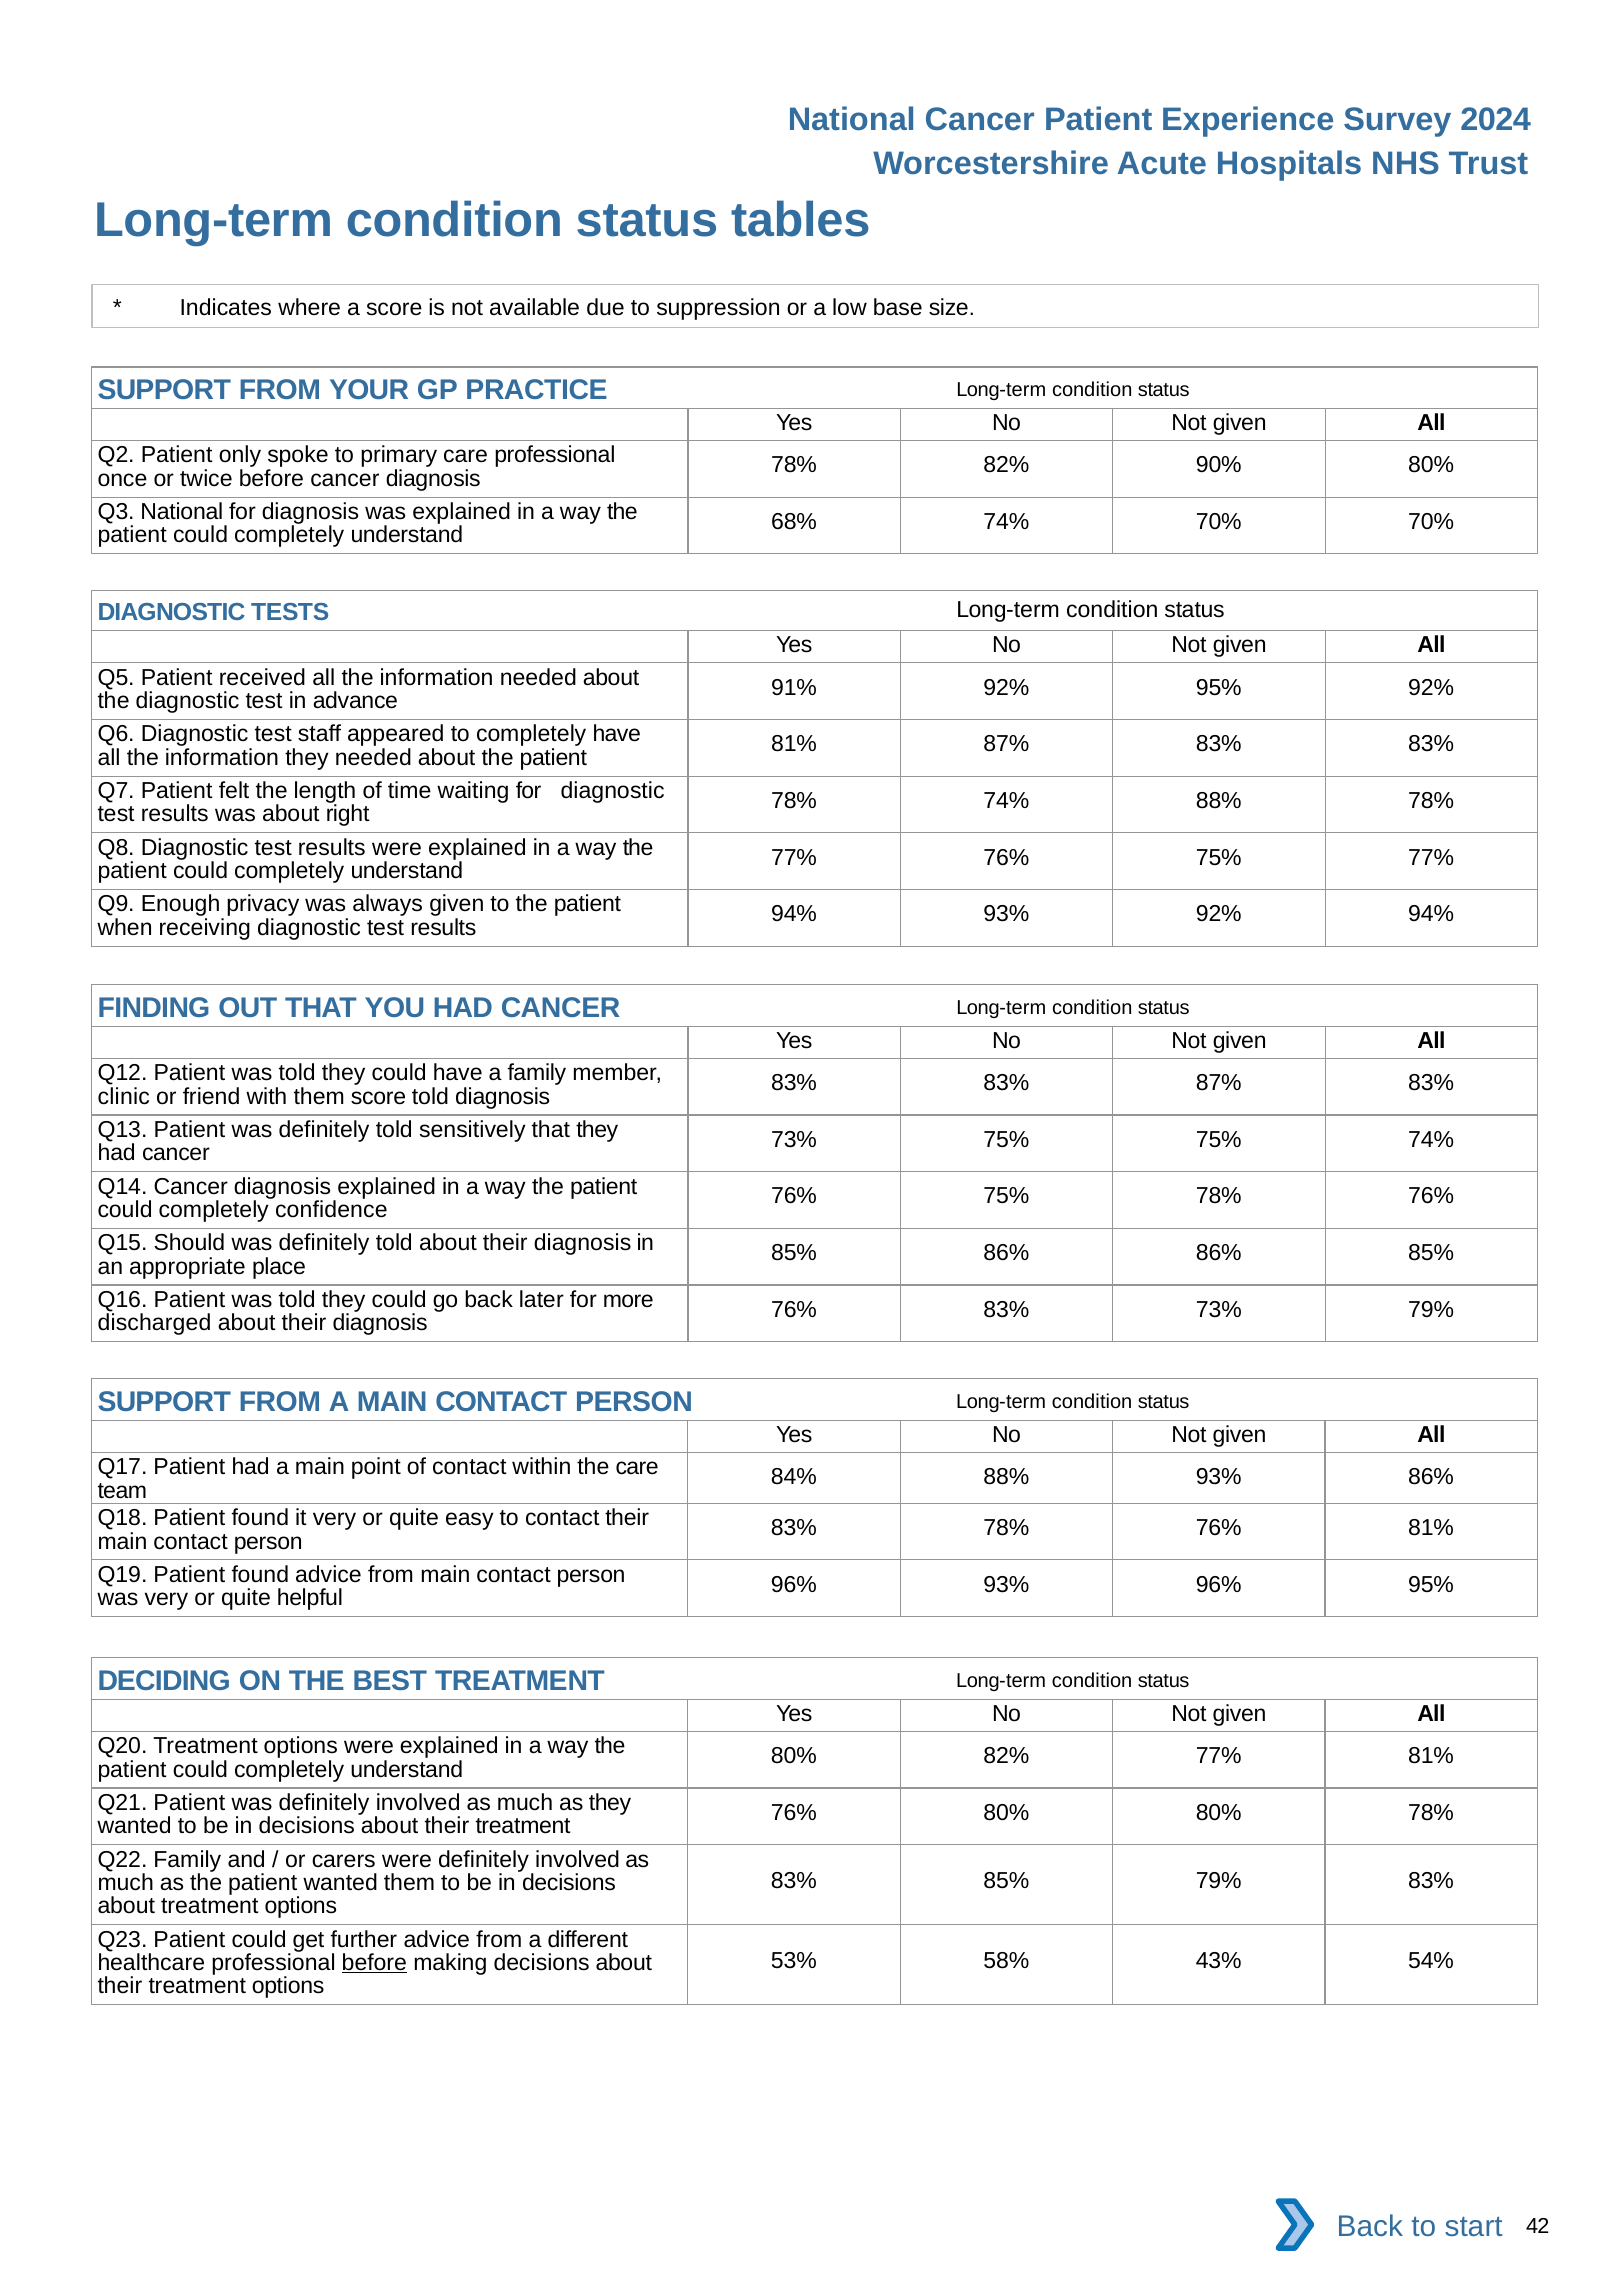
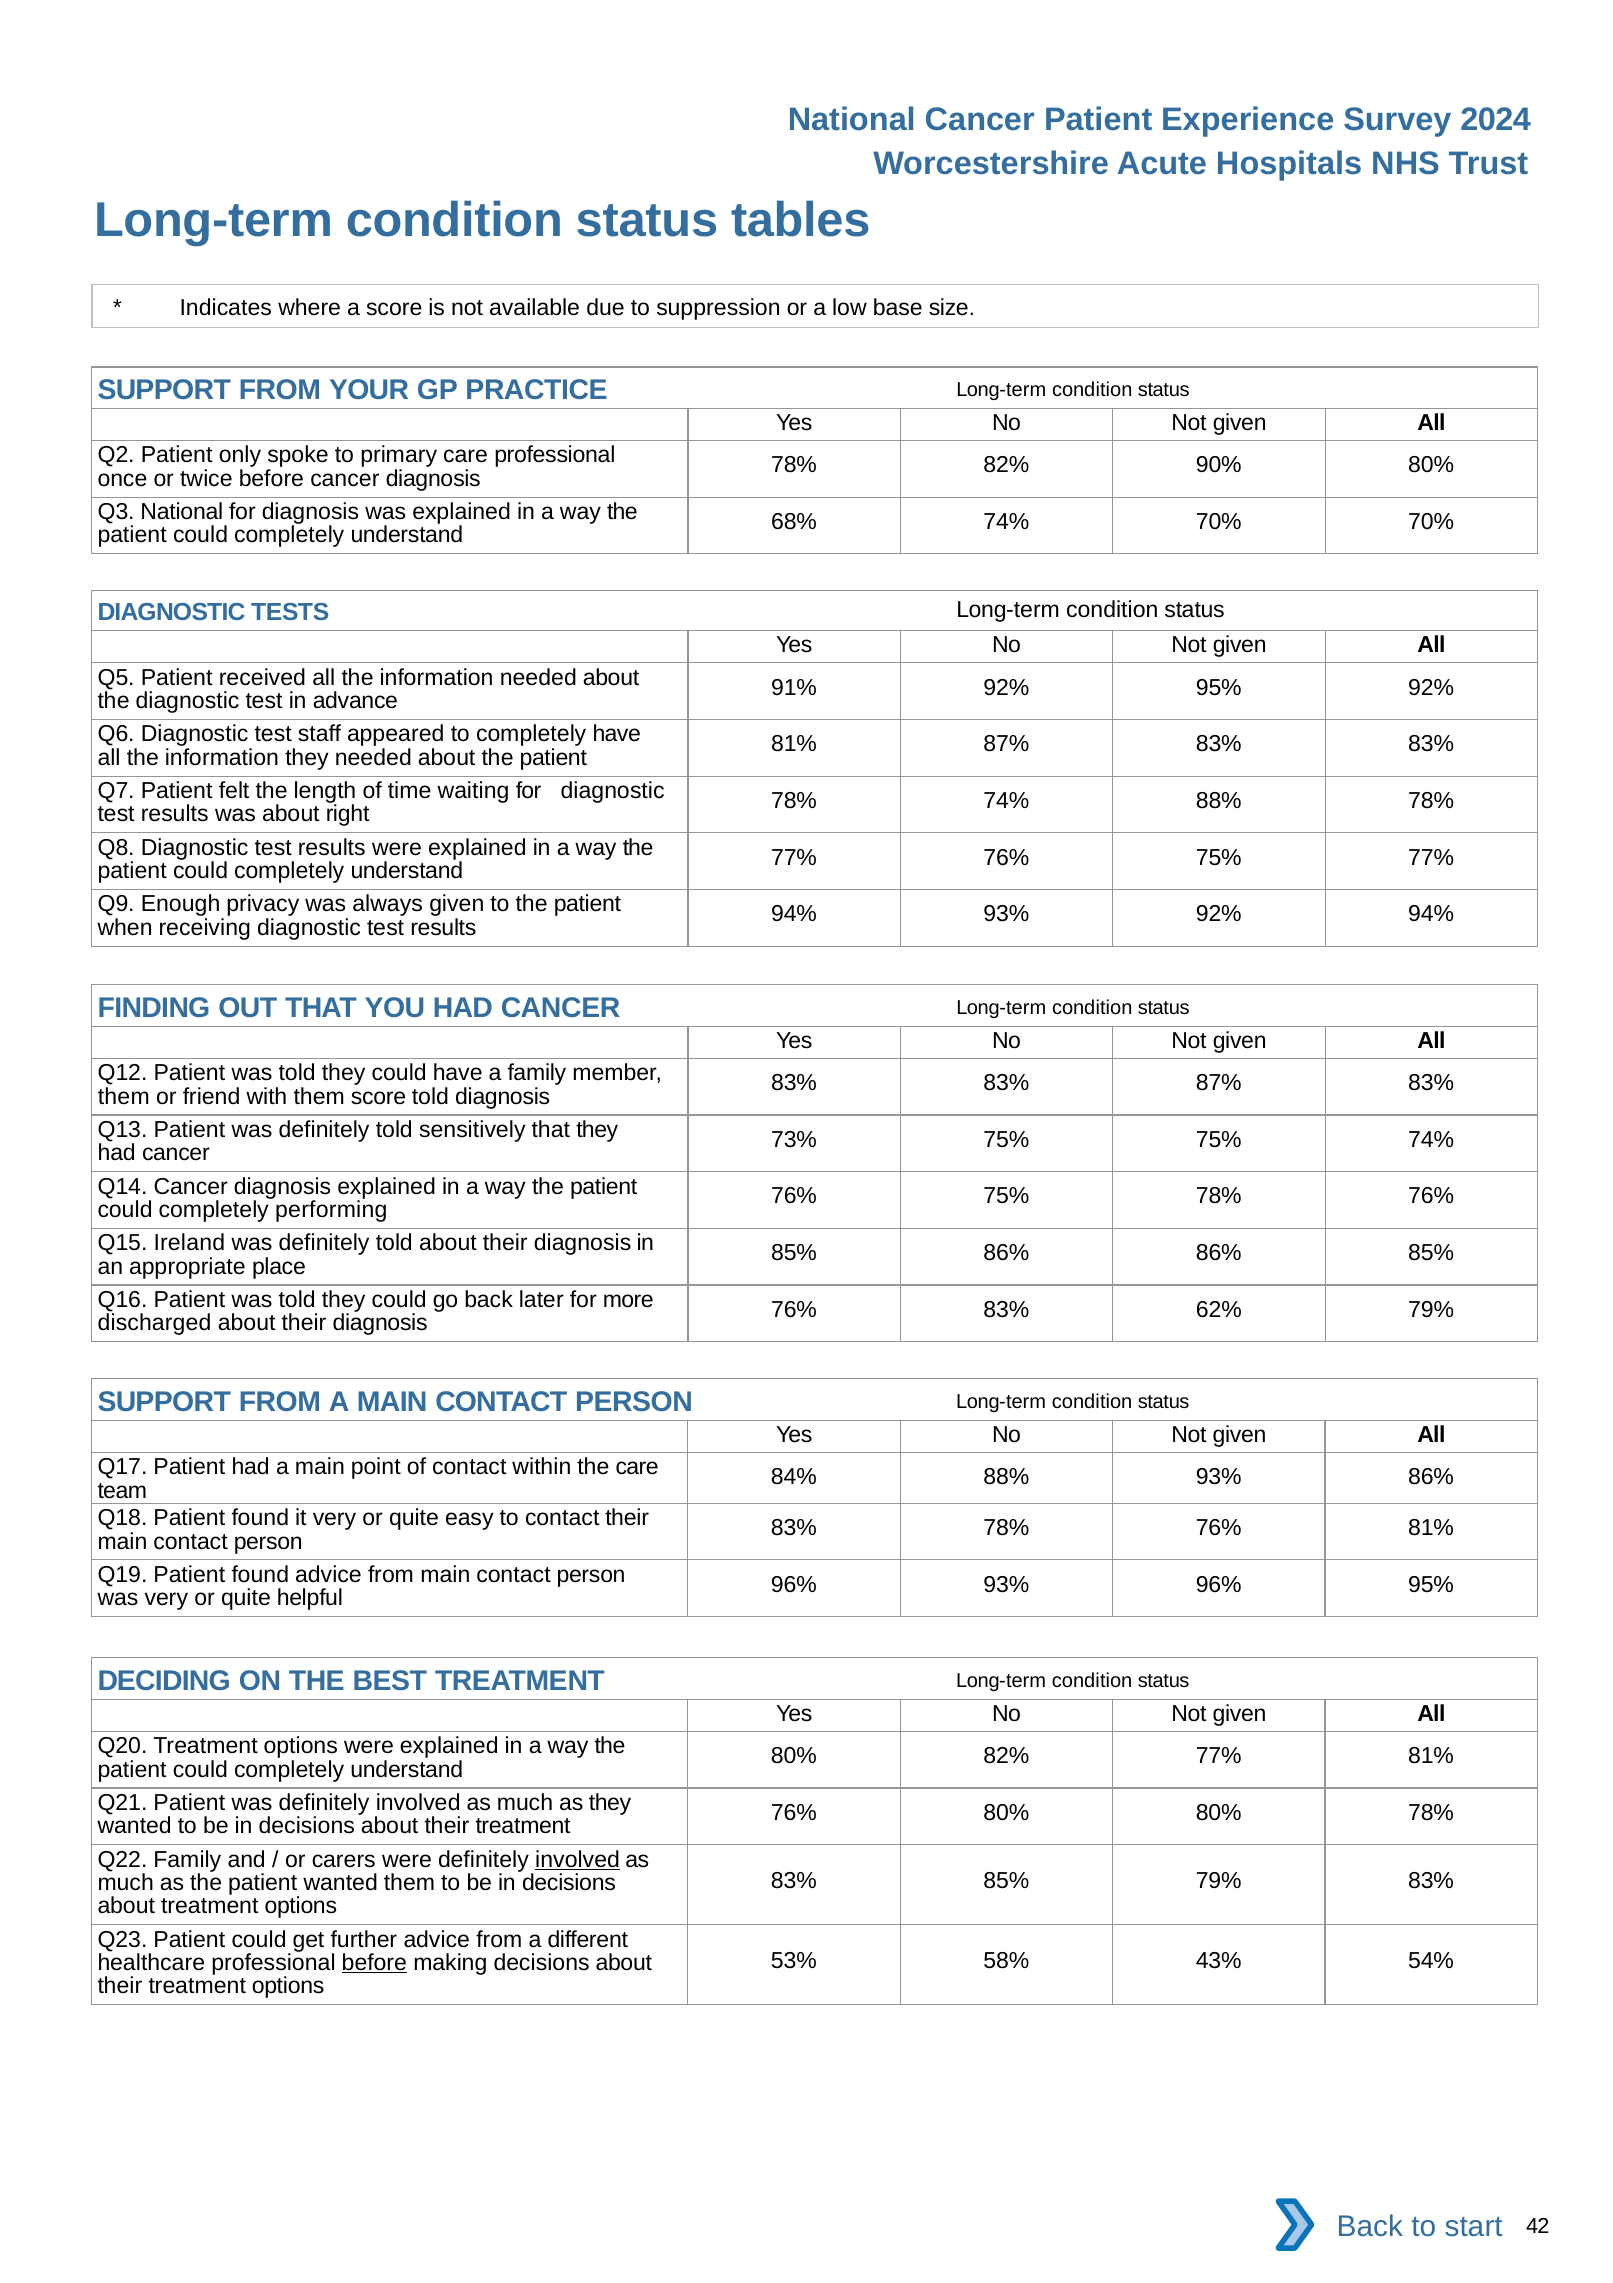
clinic at (124, 1096): clinic -> them
confidence: confidence -> performing
Should: Should -> Ireland
83% 73%: 73% -> 62%
involved at (578, 1859) underline: none -> present
